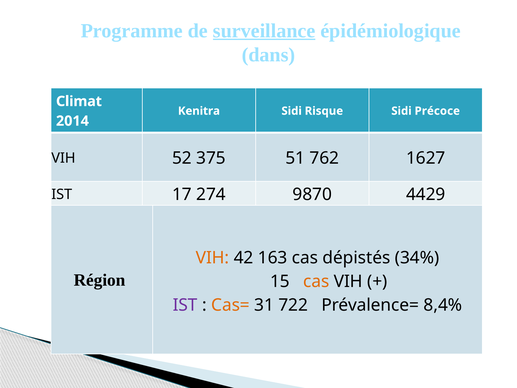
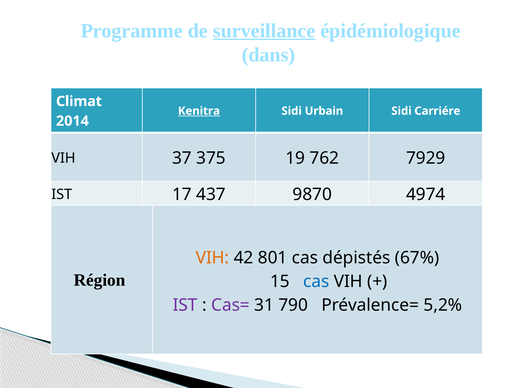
Kenitra underline: none -> present
Risque: Risque -> Urbain
Précoce: Précoce -> Carriére
52: 52 -> 37
51: 51 -> 19
1627: 1627 -> 7929
274: 274 -> 437
4429: 4429 -> 4974
163: 163 -> 801
34%: 34% -> 67%
cas at (316, 281) colour: orange -> blue
Cas= colour: orange -> purple
722: 722 -> 790
8,4%: 8,4% -> 5,2%
